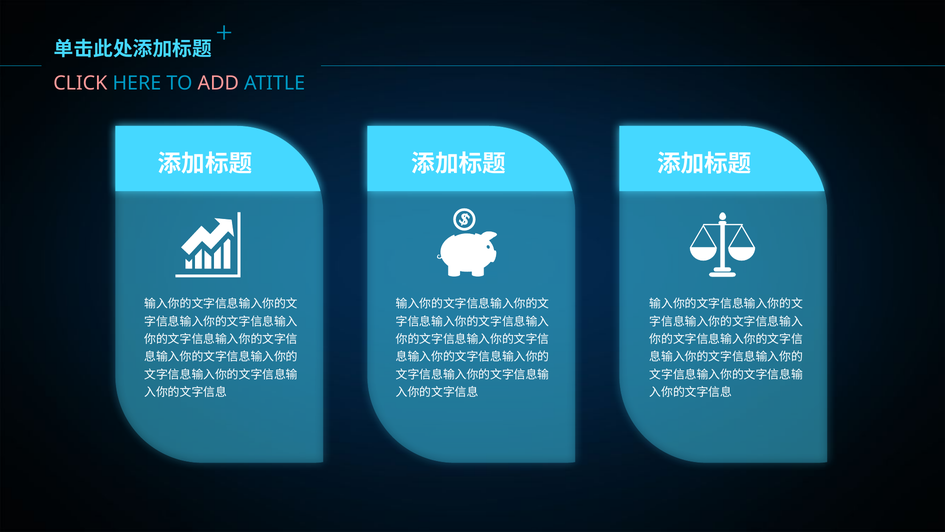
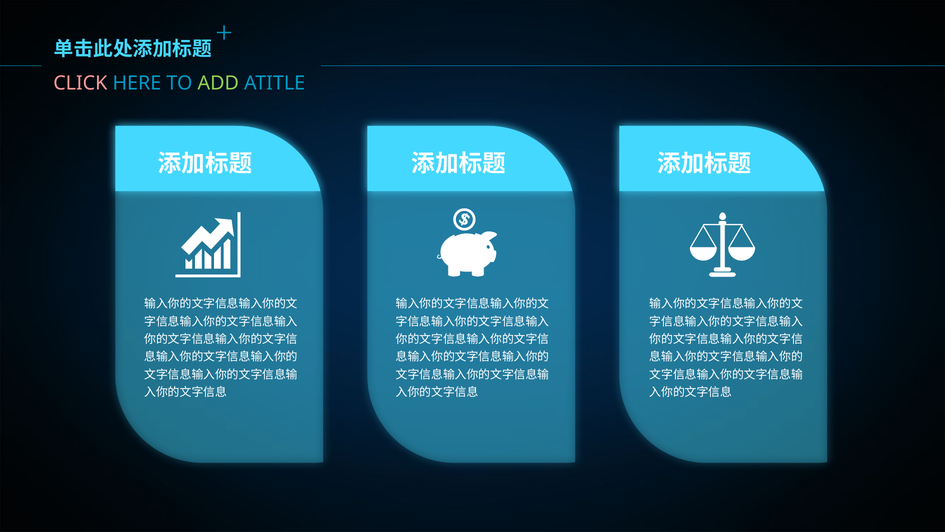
ADD colour: pink -> light green
